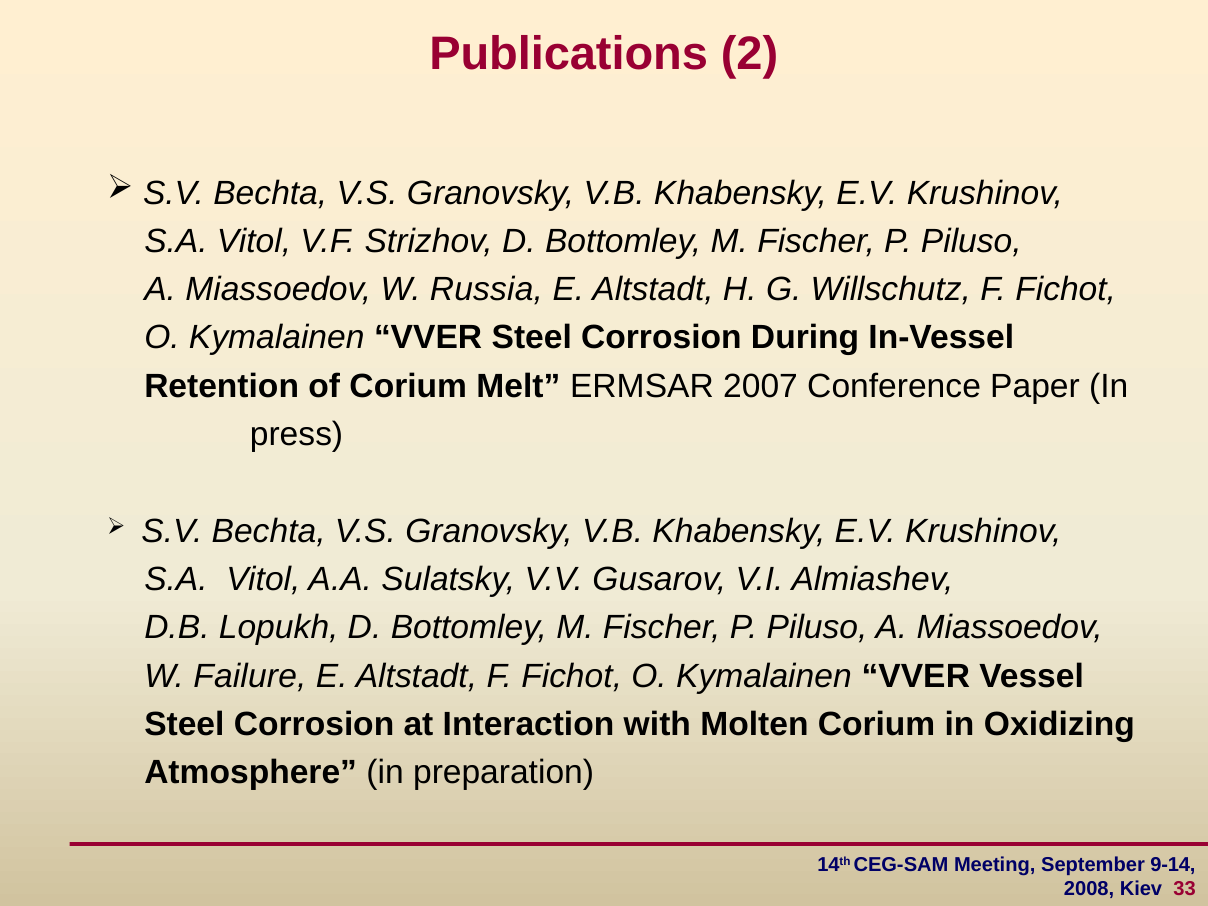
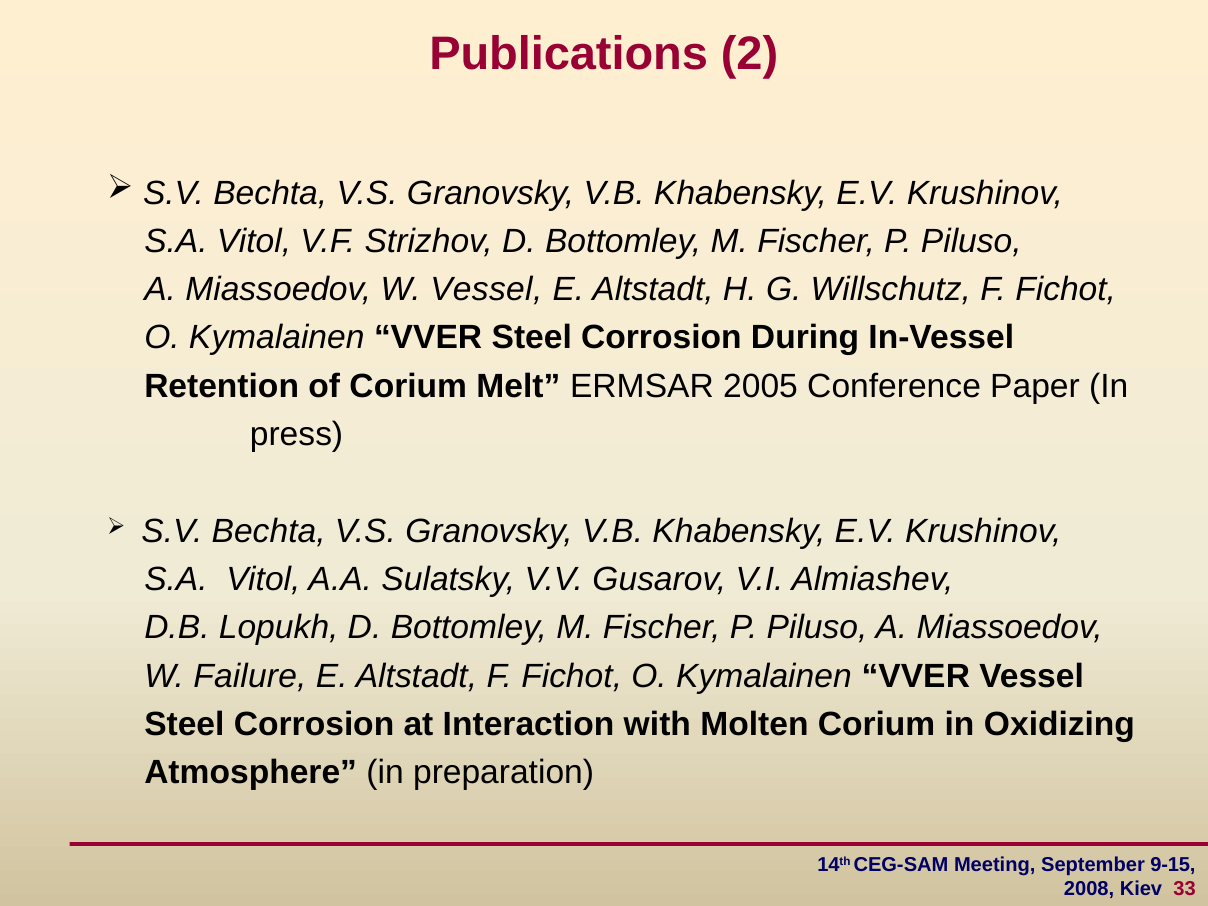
W Russia: Russia -> Vessel
2007: 2007 -> 2005
9-14: 9-14 -> 9-15
